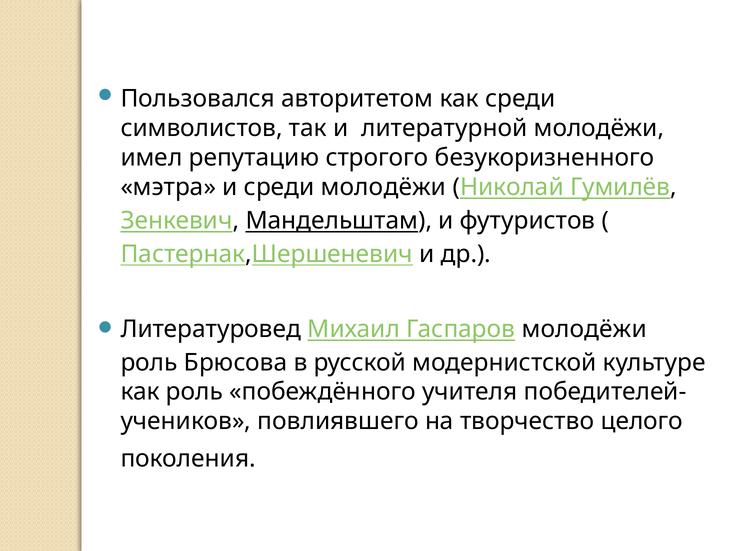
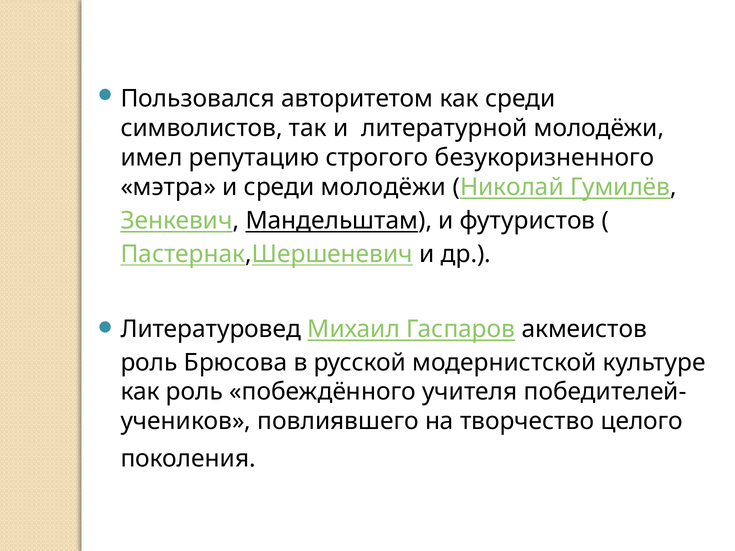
Гаспаров молодёжи: молодёжи -> акмеистов
